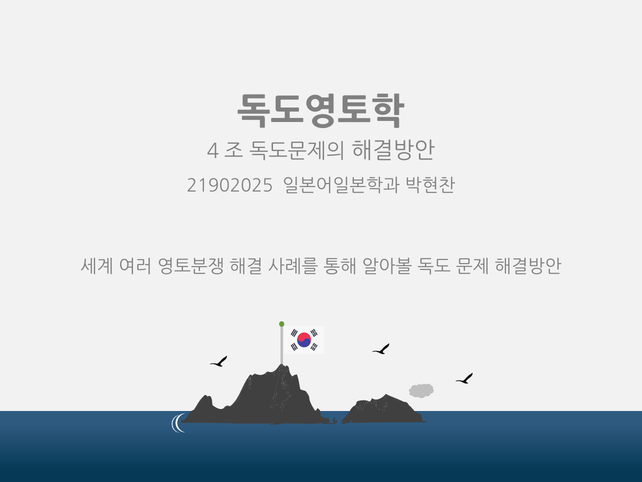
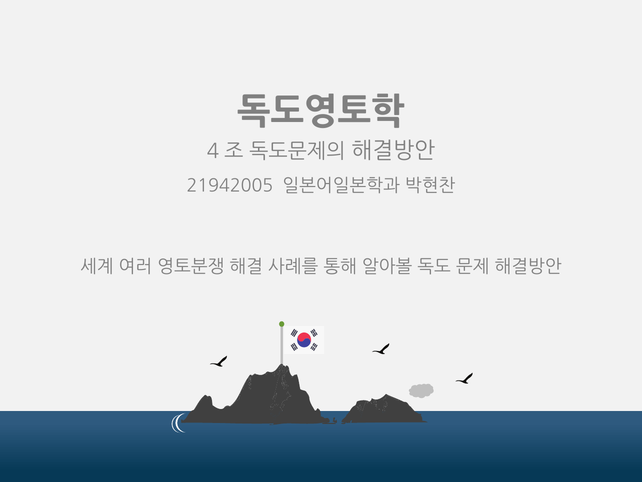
21902025: 21902025 -> 21942005
